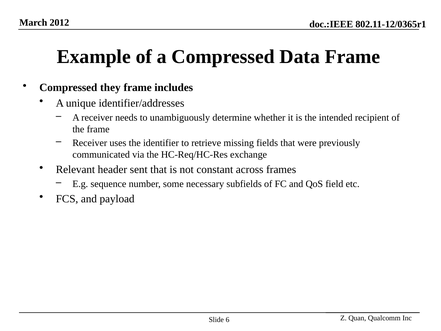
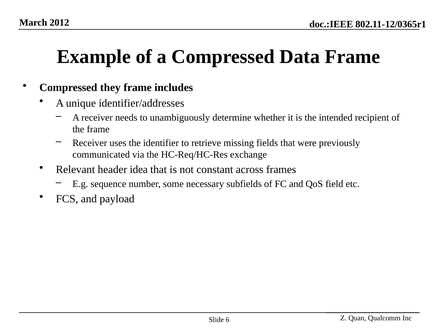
sent: sent -> idea
